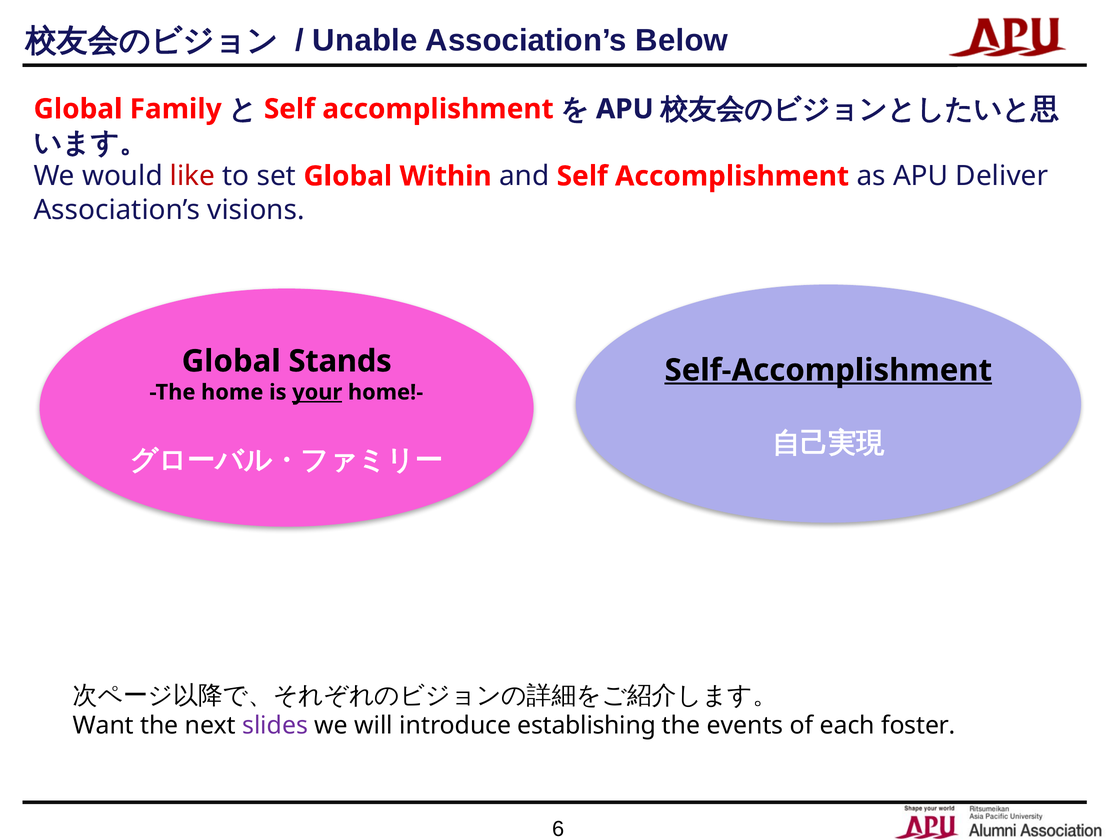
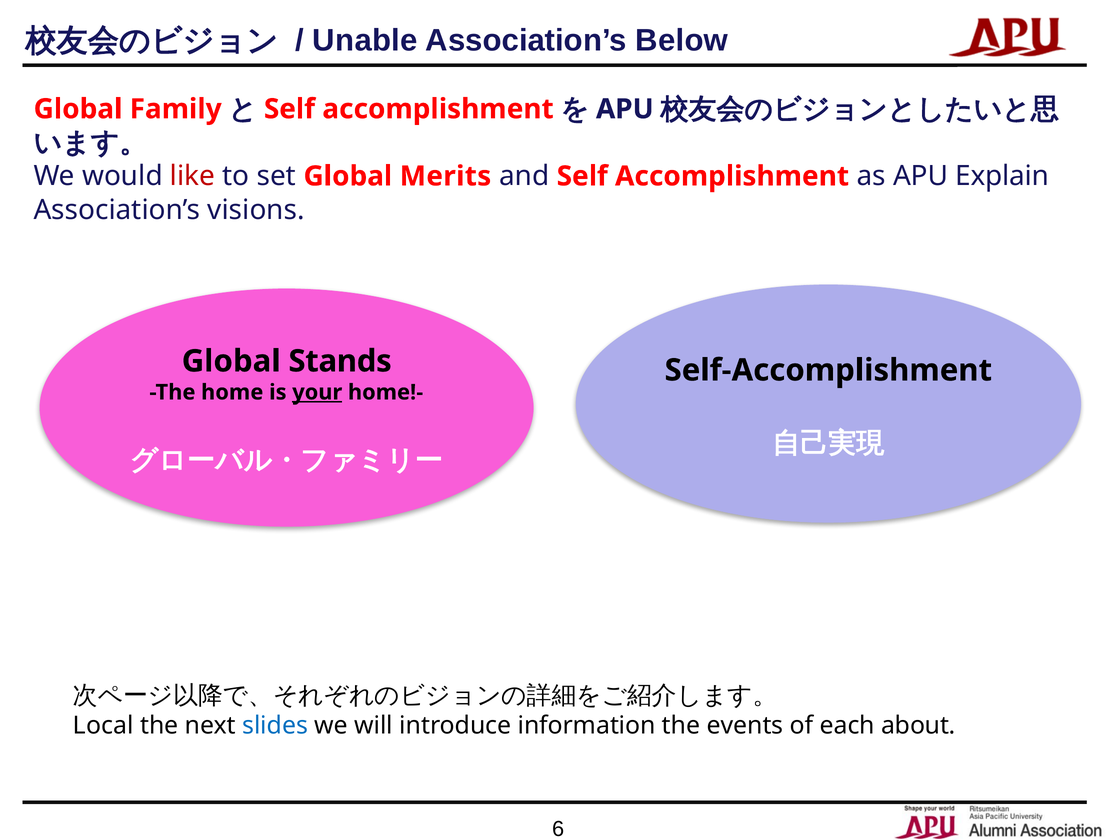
Within: Within -> Merits
Deliver: Deliver -> Explain
Self-Accomplishment underline: present -> none
Want: Want -> Local
slides colour: purple -> blue
establishing: establishing -> information
foster: foster -> about
